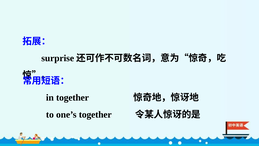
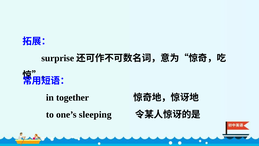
one’s together: together -> sleeping
